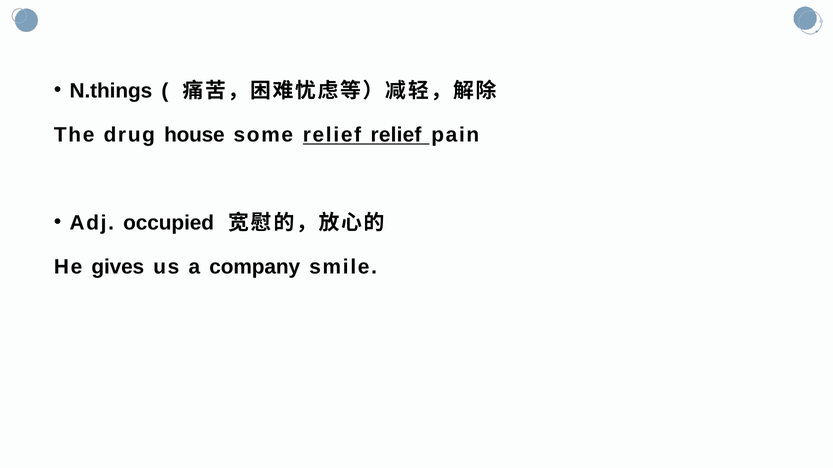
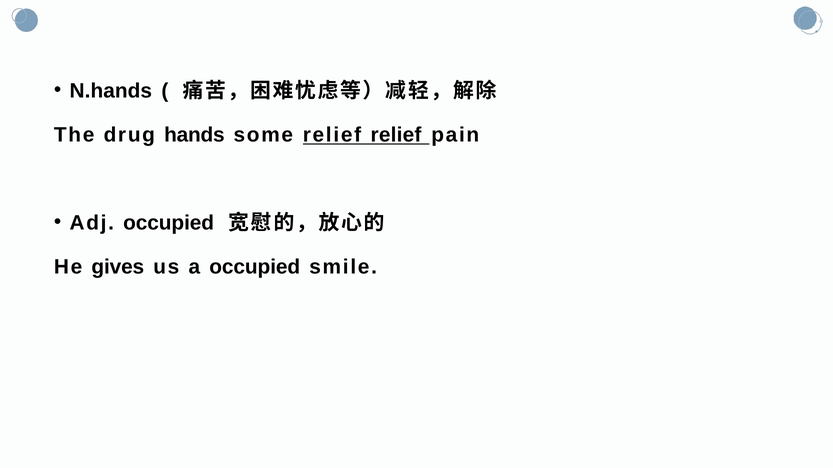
N.things: N.things -> N.hands
house: house -> hands
a company: company -> occupied
